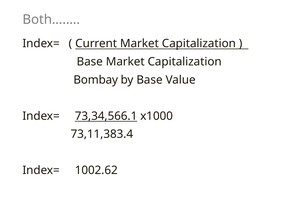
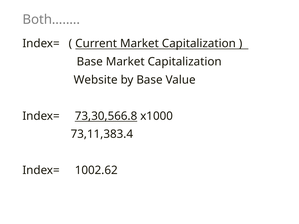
Bombay: Bombay -> Website
73,34,566.1: 73,34,566.1 -> 73,30,566.8
